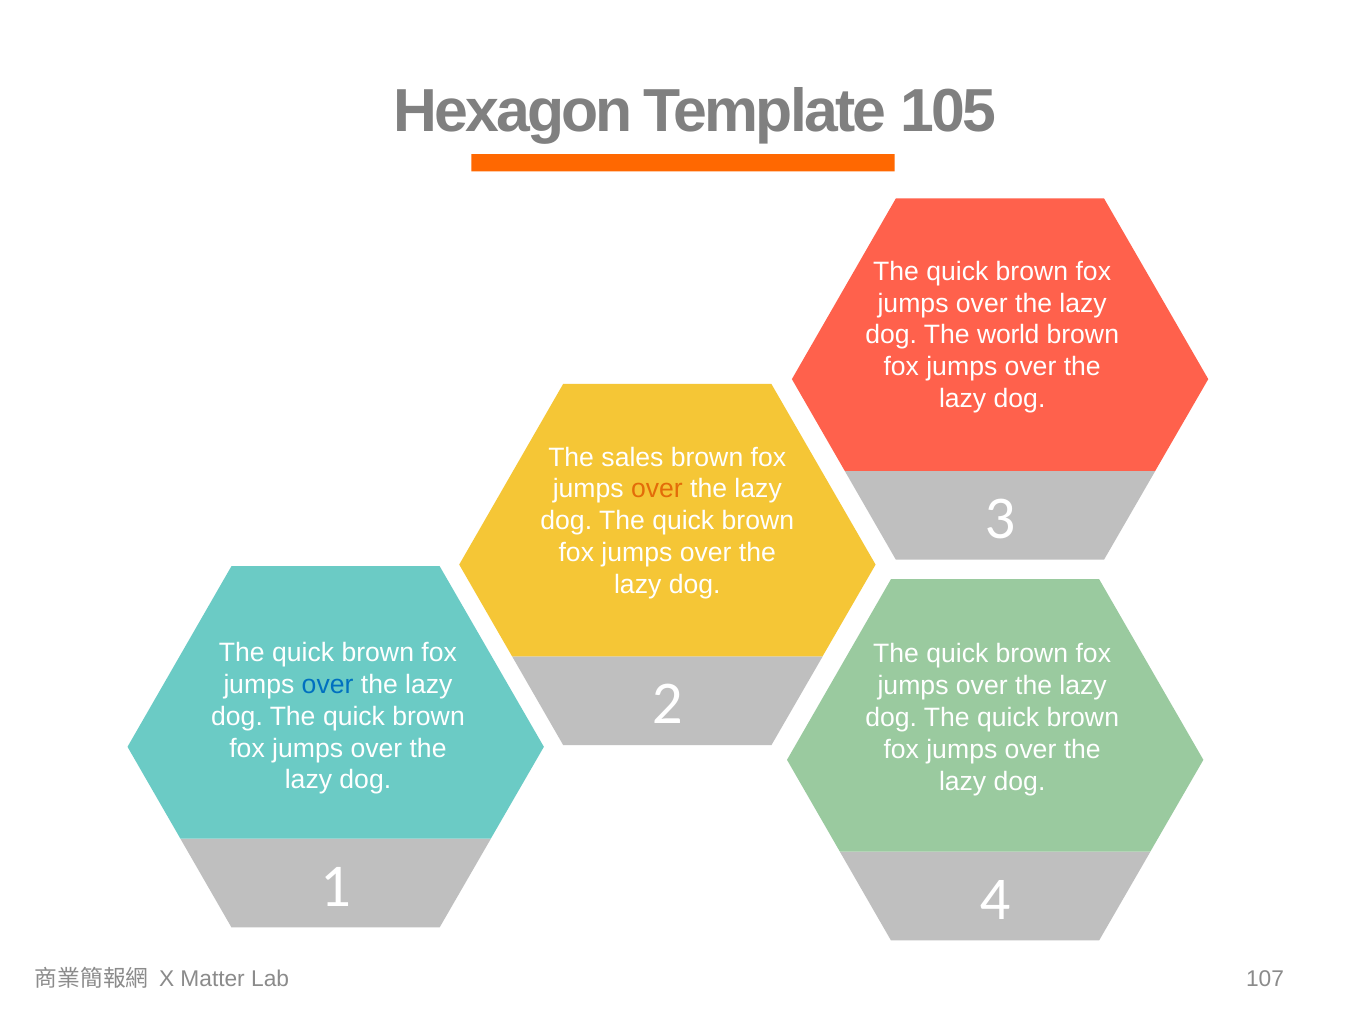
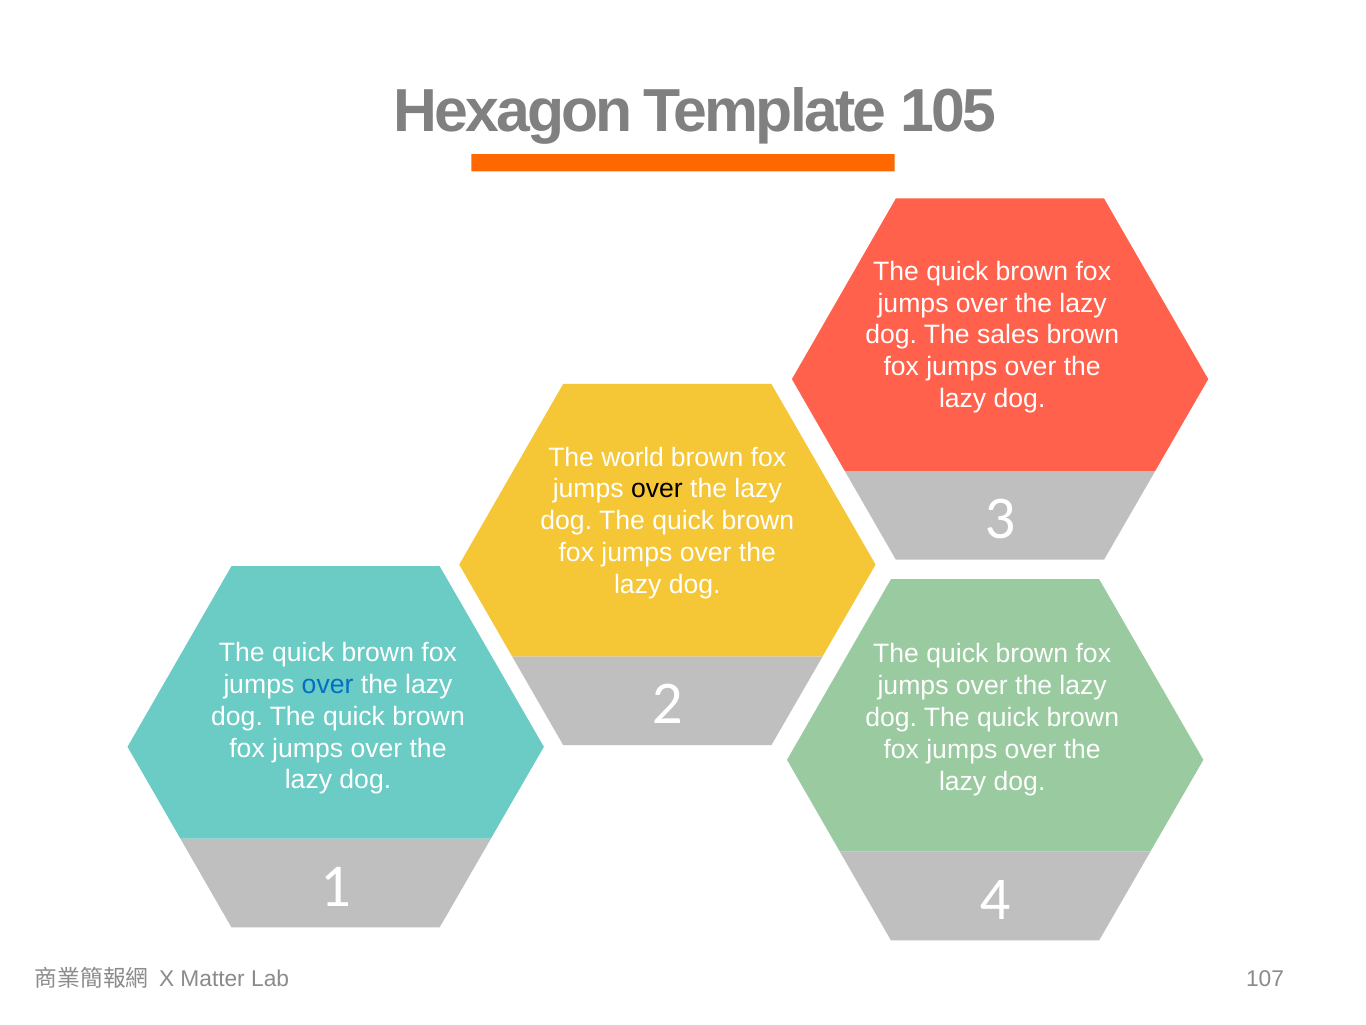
world: world -> sales
sales: sales -> world
over at (657, 489) colour: orange -> black
